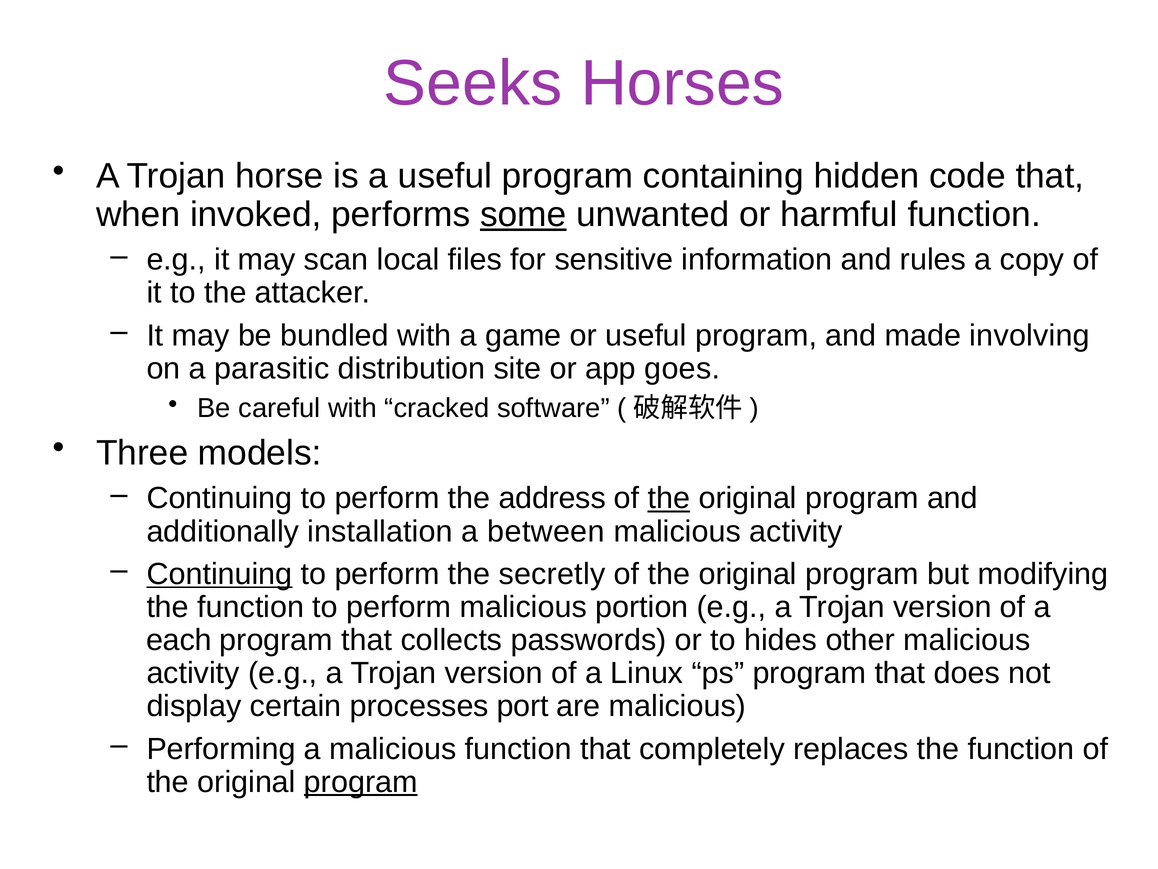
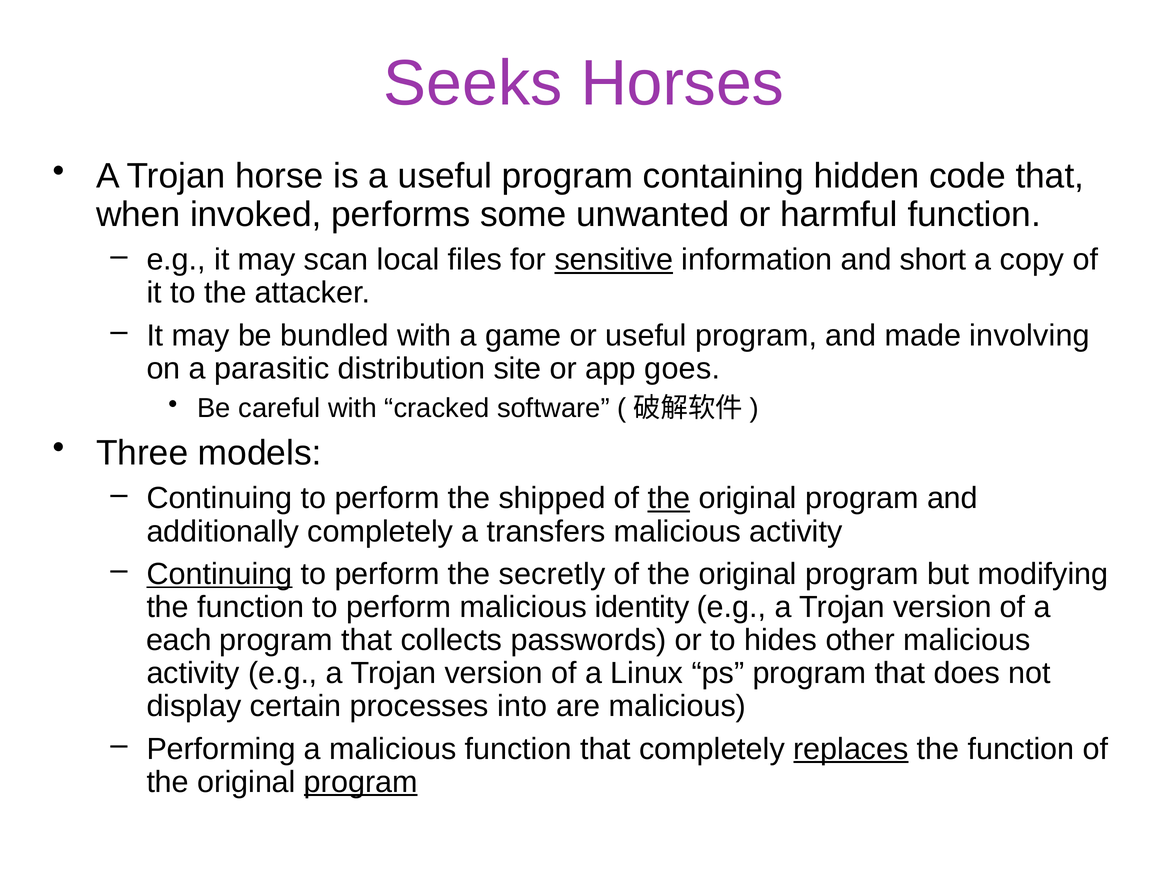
some underline: present -> none
sensitive underline: none -> present
rules: rules -> short
address: address -> shipped
additionally installation: installation -> completely
between: between -> transfers
portion: portion -> identity
port: port -> into
replaces underline: none -> present
